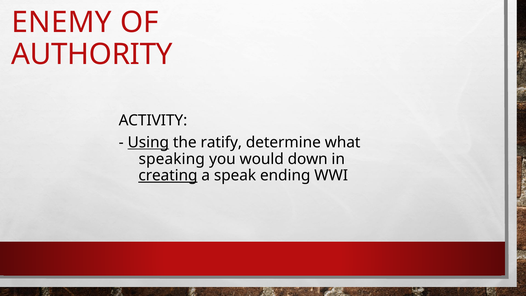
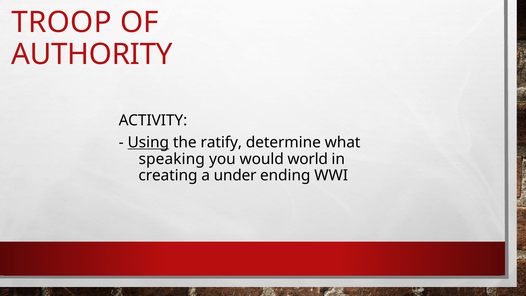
ENEMY: ENEMY -> TROOP
down: down -> world
creating underline: present -> none
speak: speak -> under
